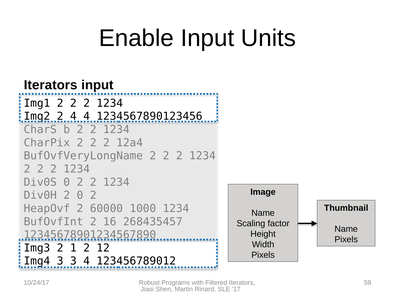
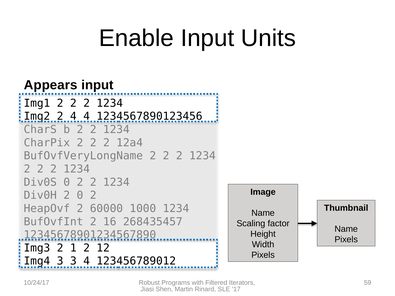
Iterators at (51, 85): Iterators -> Appears
